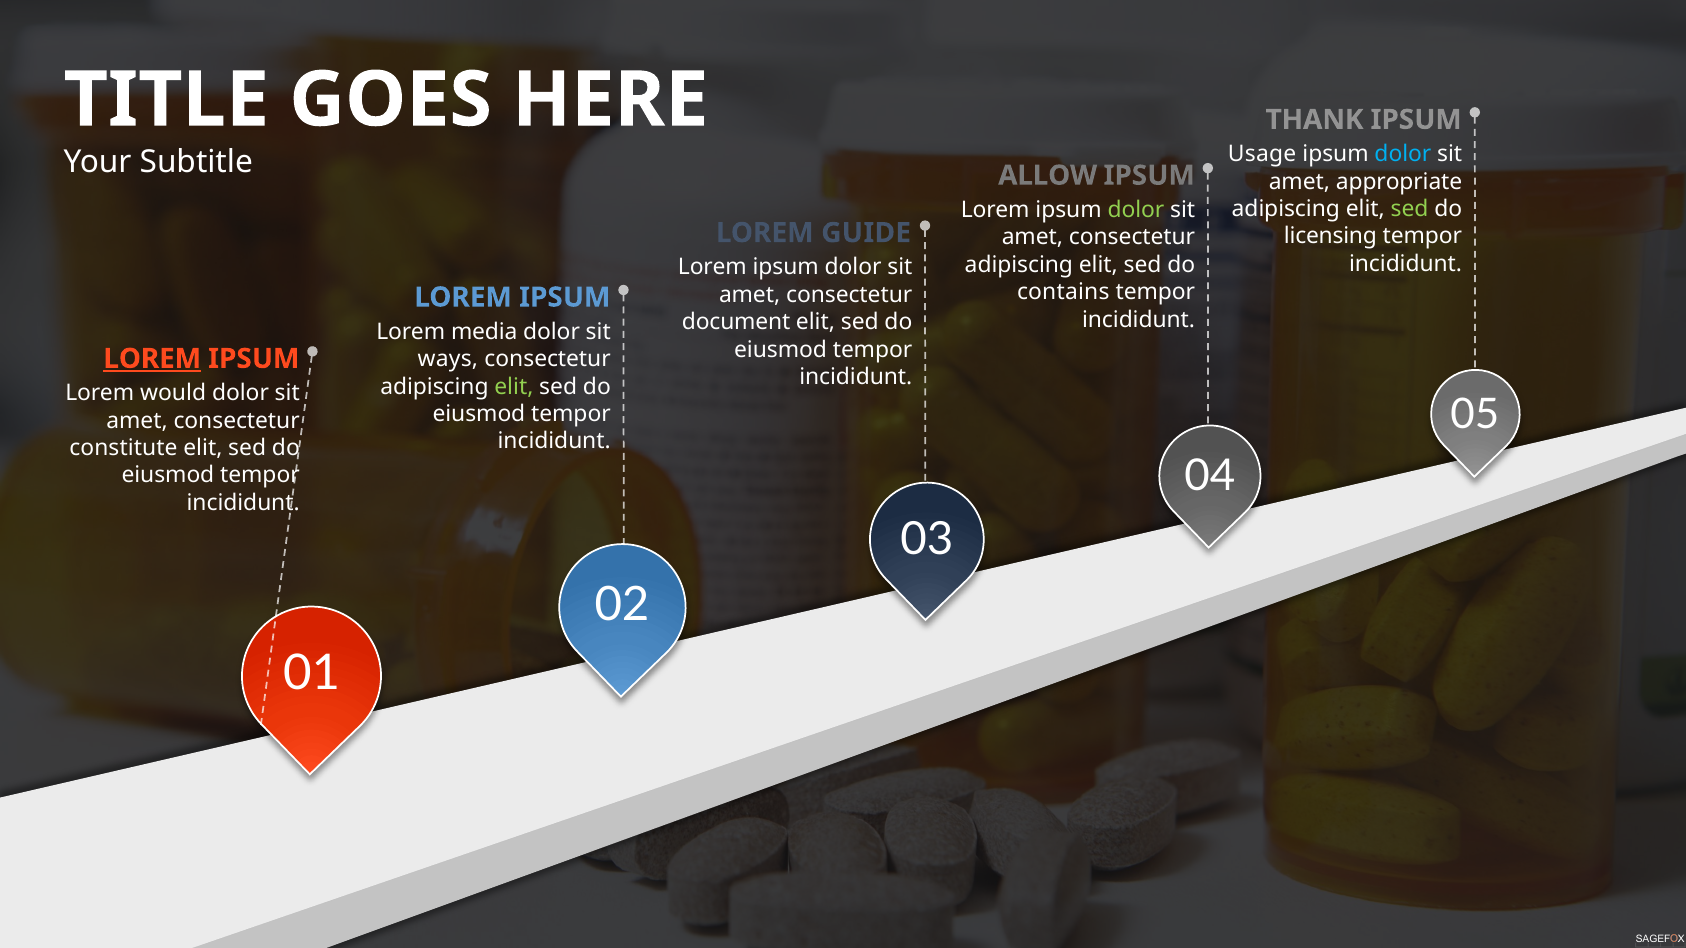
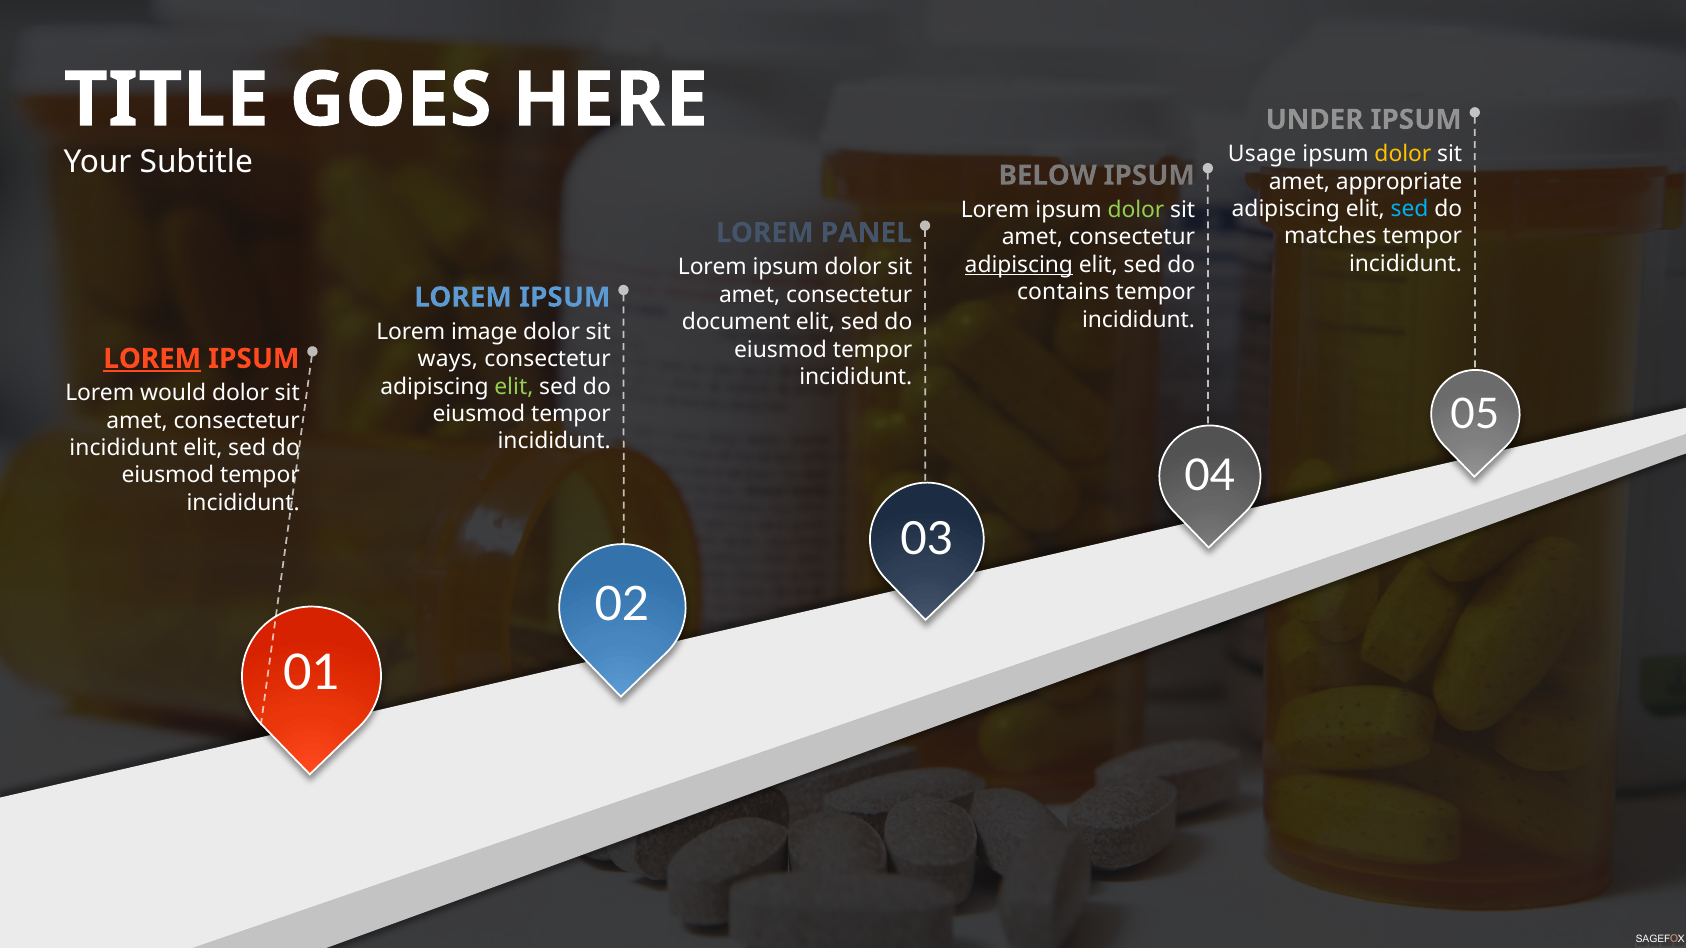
THANK: THANK -> UNDER
dolor at (1403, 154) colour: light blue -> yellow
ALLOW: ALLOW -> BELOW
sed at (1410, 209) colour: light green -> light blue
GUIDE: GUIDE -> PANEL
licensing: licensing -> matches
adipiscing at (1019, 265) underline: none -> present
media: media -> image
constitute at (123, 448): constitute -> incididunt
